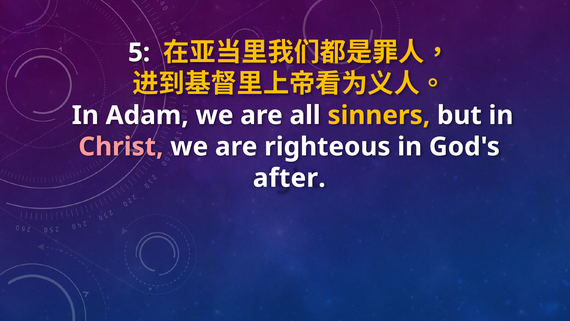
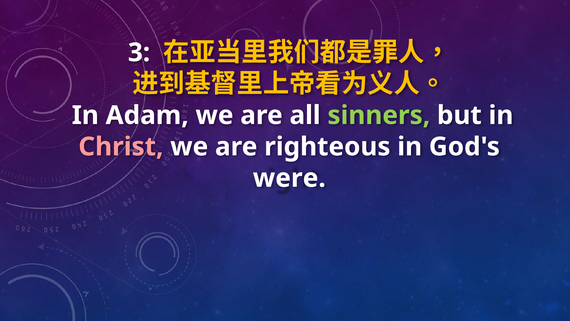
5: 5 -> 3
sinners colour: yellow -> light green
after: after -> were
